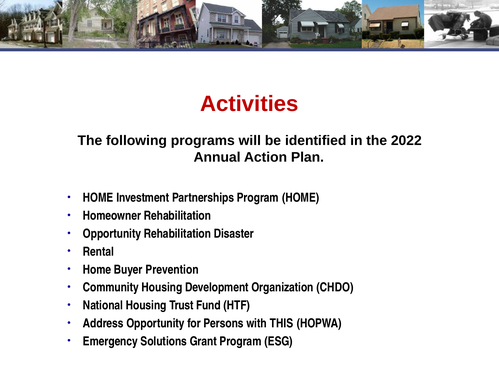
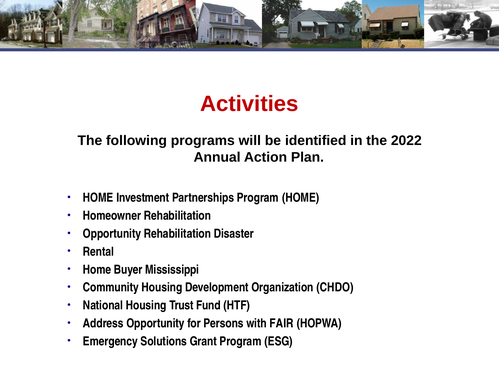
Prevention: Prevention -> Mississippi
THIS: THIS -> FAIR
